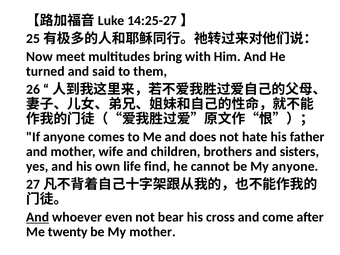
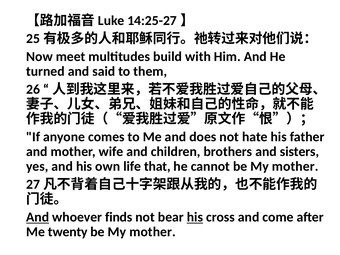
bring: bring -> build
find: find -> that
cannot be My anyone: anyone -> mother
even: even -> finds
his at (195, 217) underline: none -> present
